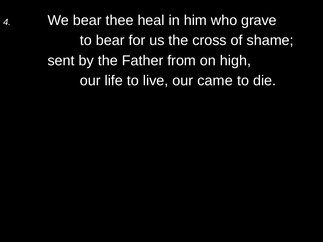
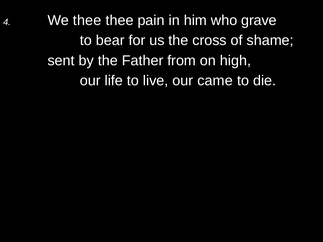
We bear: bear -> thee
heal: heal -> pain
